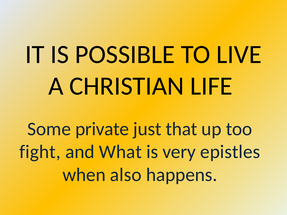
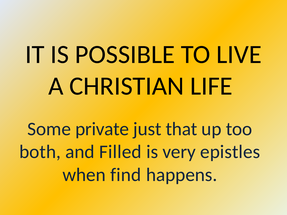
fight: fight -> both
What: What -> Filled
also: also -> find
